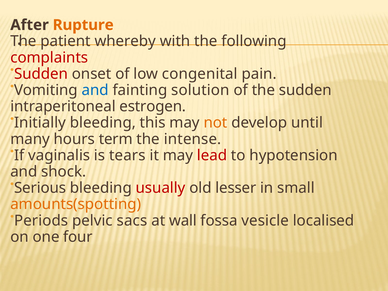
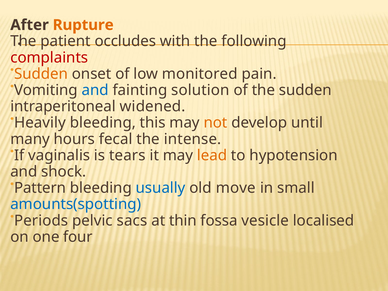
whereby: whereby -> occludes
Sudden at (41, 74) colour: red -> orange
congenital: congenital -> monitored
estrogen: estrogen -> widened
Initially: Initially -> Heavily
term: term -> fecal
lead colour: red -> orange
Serious: Serious -> Pattern
usually colour: red -> blue
lesser: lesser -> move
amounts(spotting colour: orange -> blue
wall: wall -> thin
